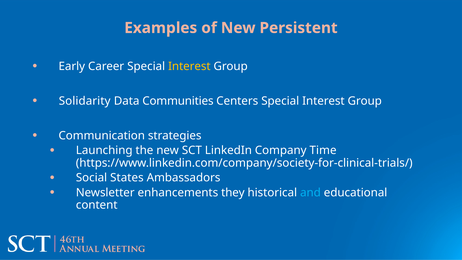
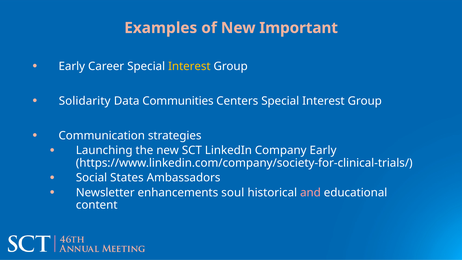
Persistent: Persistent -> Important
Company Time: Time -> Early
they: they -> soul
and colour: light blue -> pink
